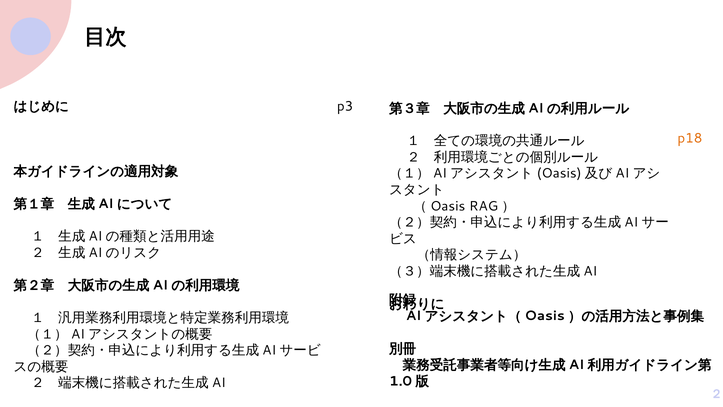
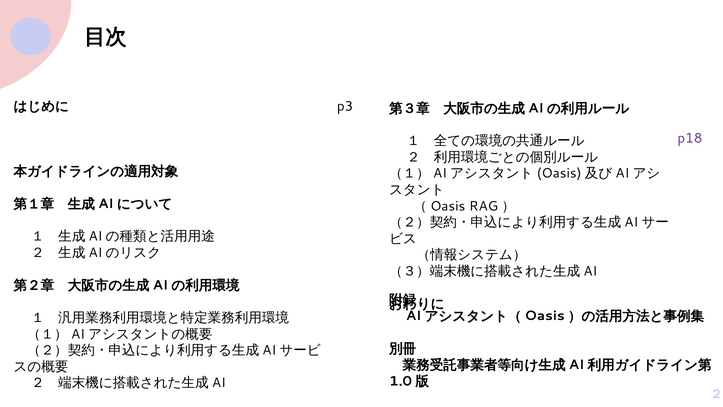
p18 colour: orange -> purple
